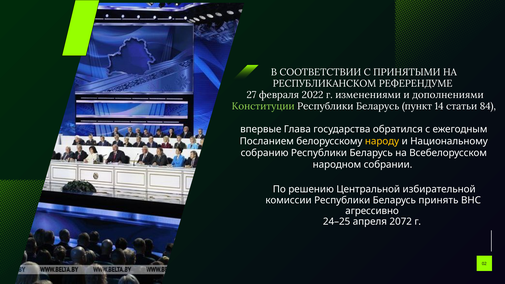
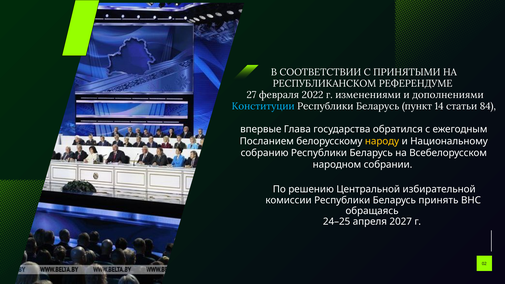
Конституции colour: light green -> light blue
агрессивно: агрессивно -> обращаясь
2072: 2072 -> 2027
